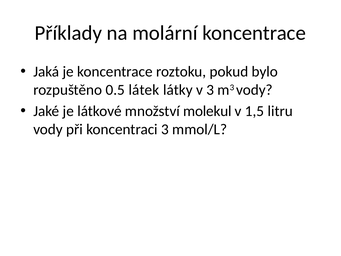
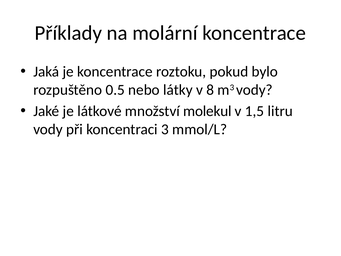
látek: látek -> nebo
v 3: 3 -> 8
